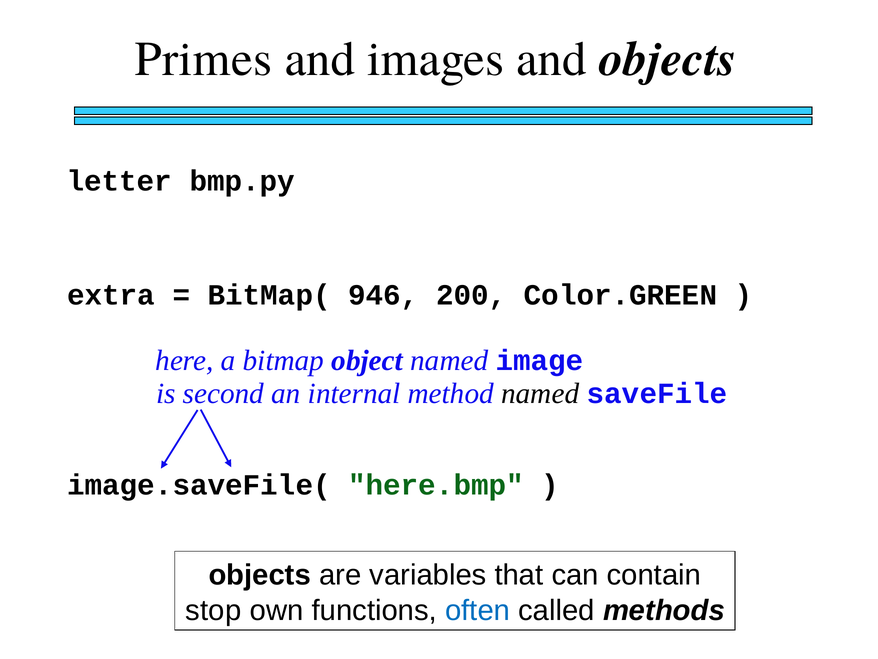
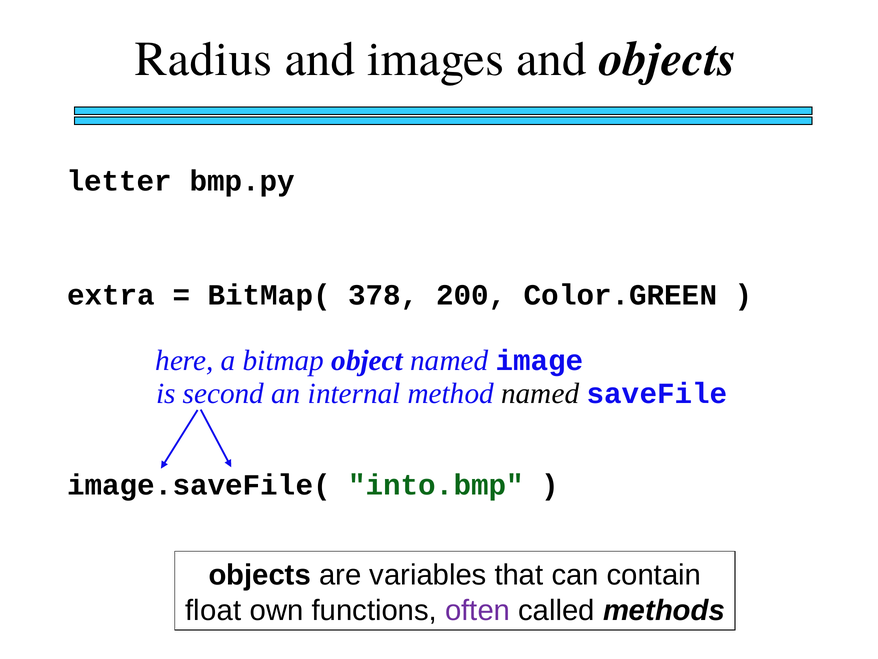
Primes: Primes -> Radius
946: 946 -> 378
here.bmp: here.bmp -> into.bmp
stop: stop -> float
often colour: blue -> purple
